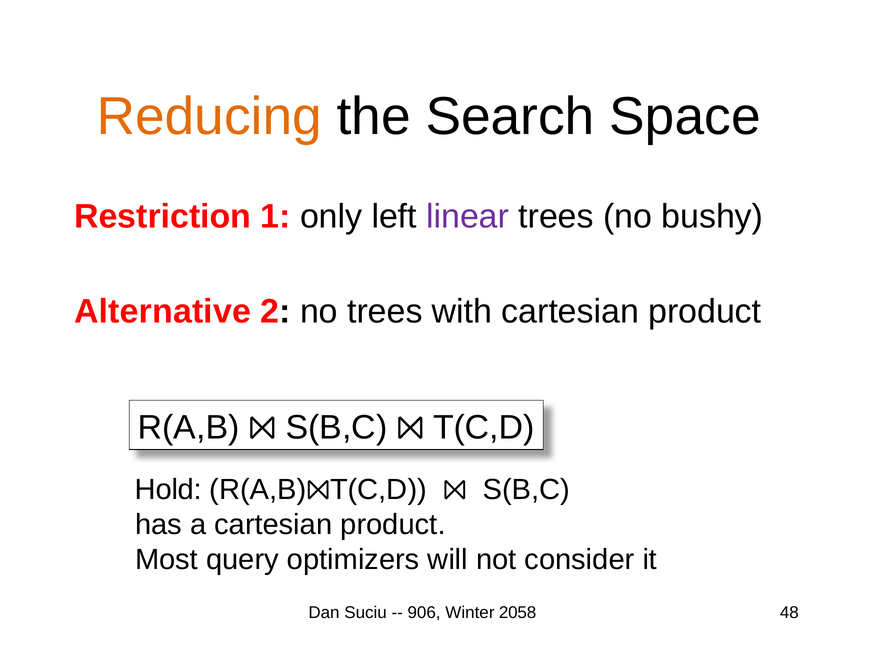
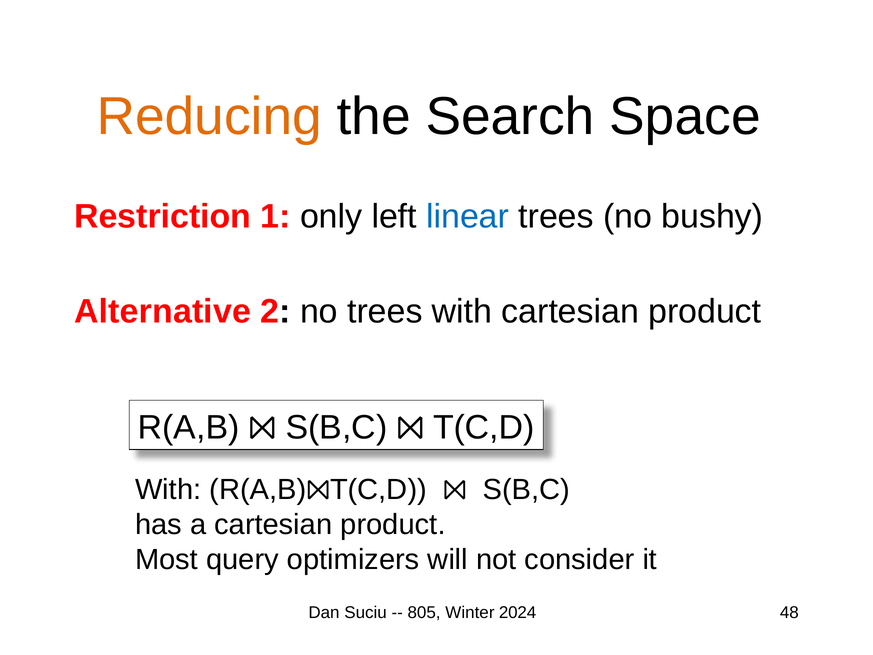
linear colour: purple -> blue
Hold at (168, 489): Hold -> With
906: 906 -> 805
2058: 2058 -> 2024
